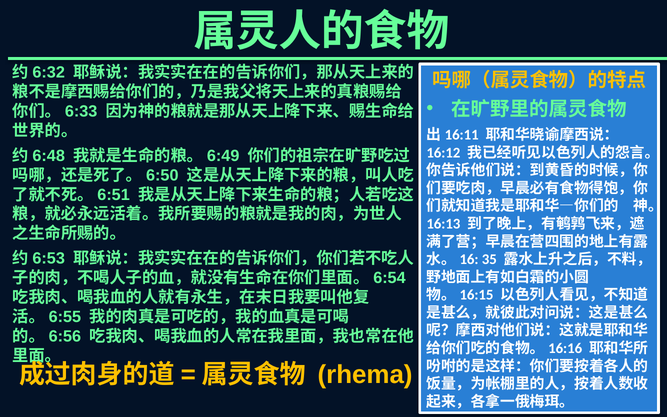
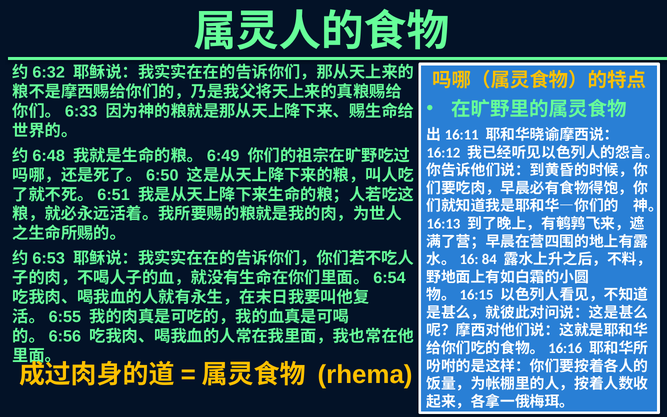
35: 35 -> 84
